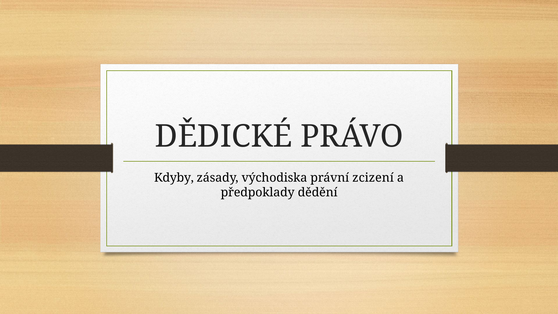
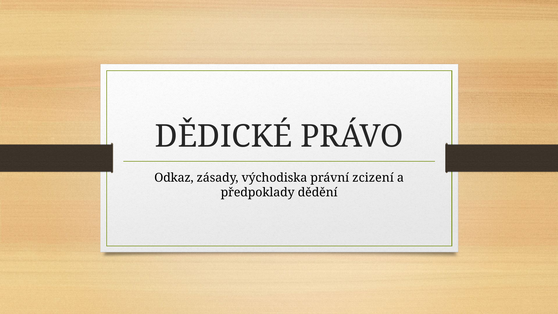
Kdyby: Kdyby -> Odkaz
